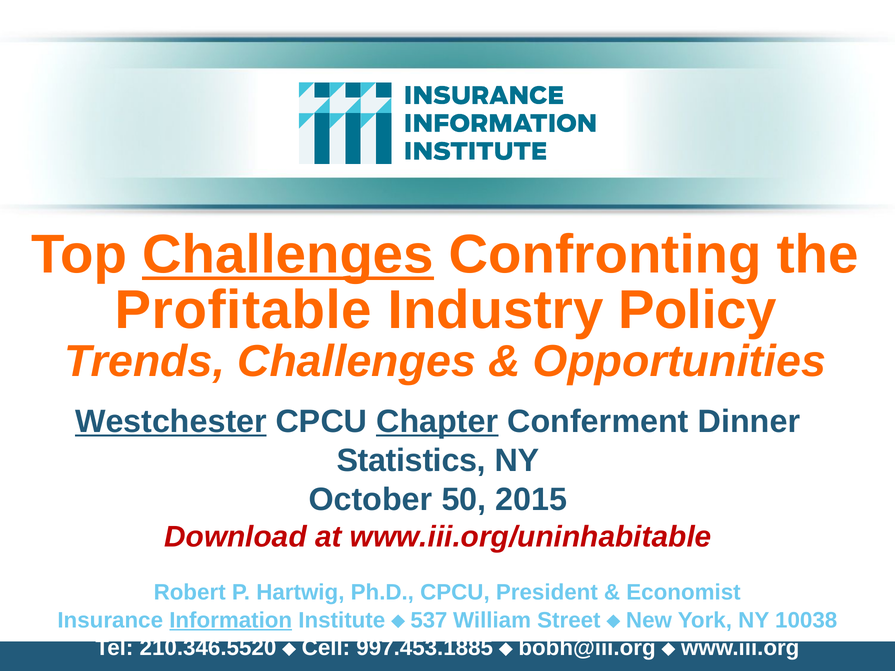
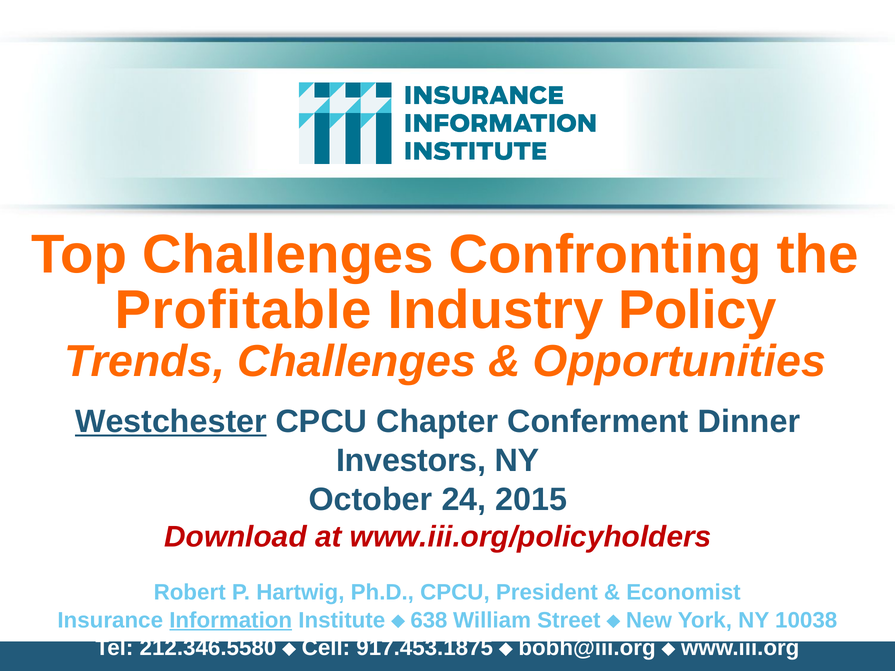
Challenges at (288, 255) underline: present -> none
Chapter underline: present -> none
Statistics: Statistics -> Investors
50: 50 -> 24
www.iii.org/uninhabitable: www.iii.org/uninhabitable -> www.iii.org/policyholders
537: 537 -> 638
210.346.5520: 210.346.5520 -> 212.346.5580
997.453.1885: 997.453.1885 -> 917.453.1875
